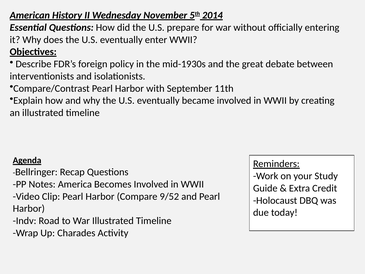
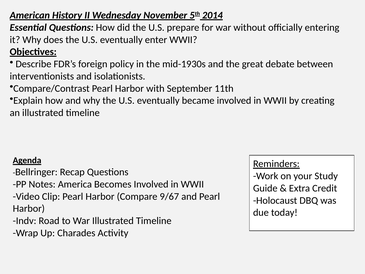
9/52: 9/52 -> 9/67
